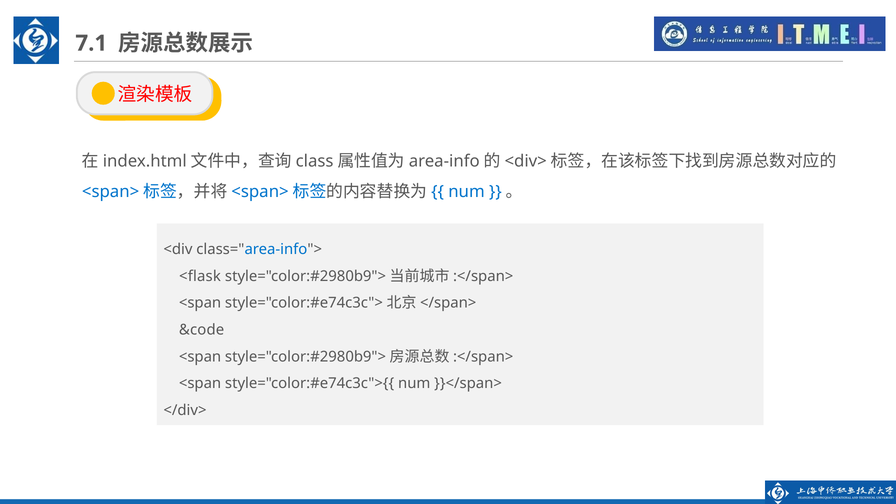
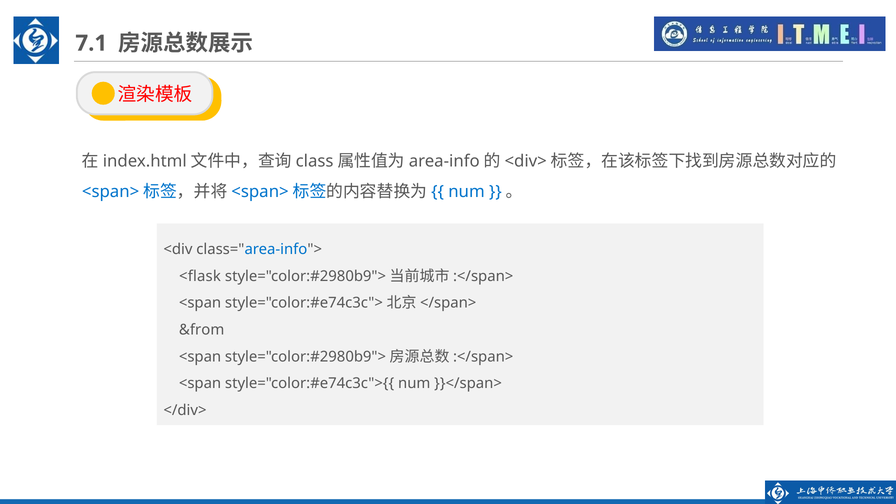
&code: &code -> &from
